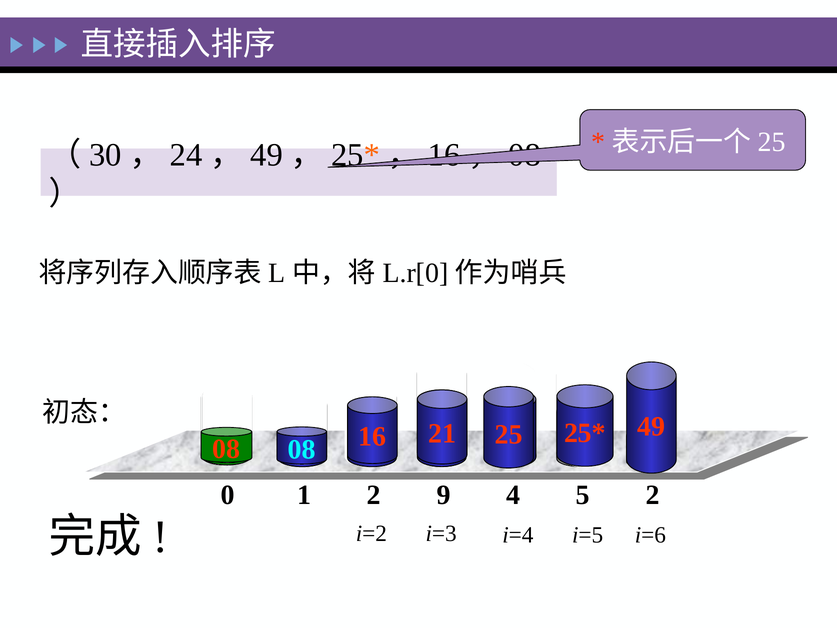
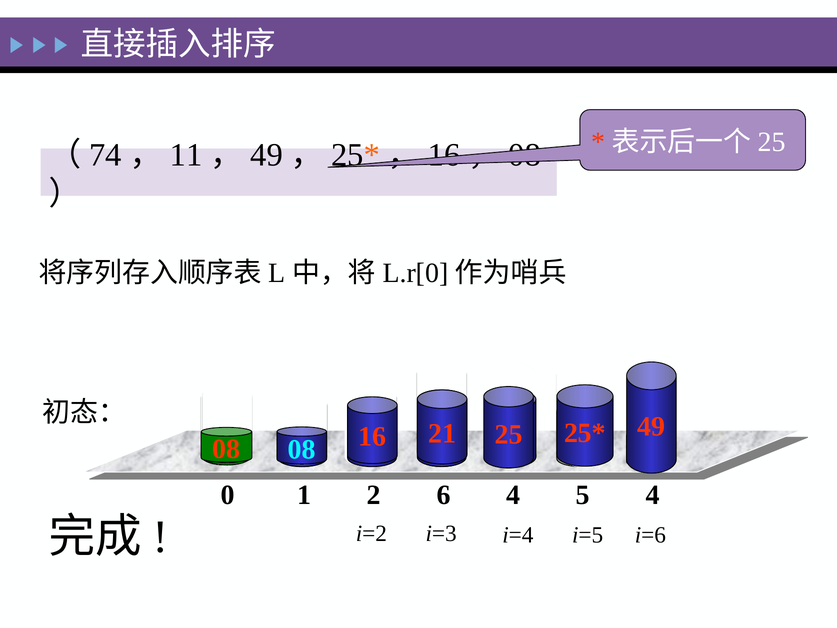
30: 30 -> 74
24: 24 -> 11
9: 9 -> 6
5 2: 2 -> 4
